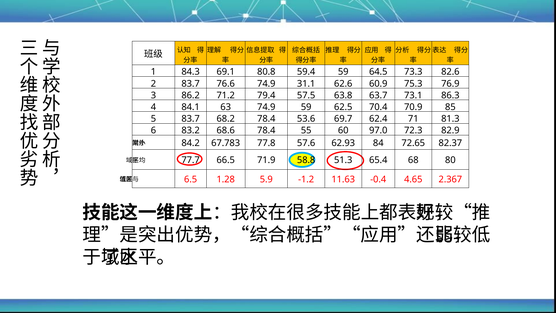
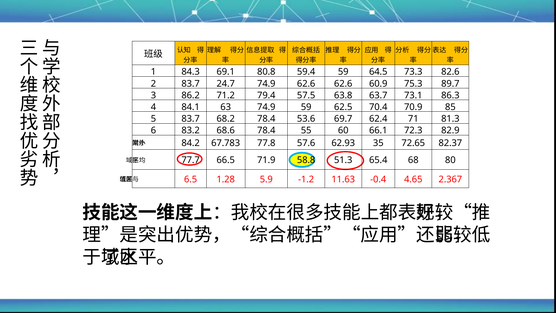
76.6: 76.6 -> 24.7
74.9 31.1: 31.1 -> 62.6
76.9: 76.9 -> 89.7
97.0: 97.0 -> 66.1
84: 84 -> 35
